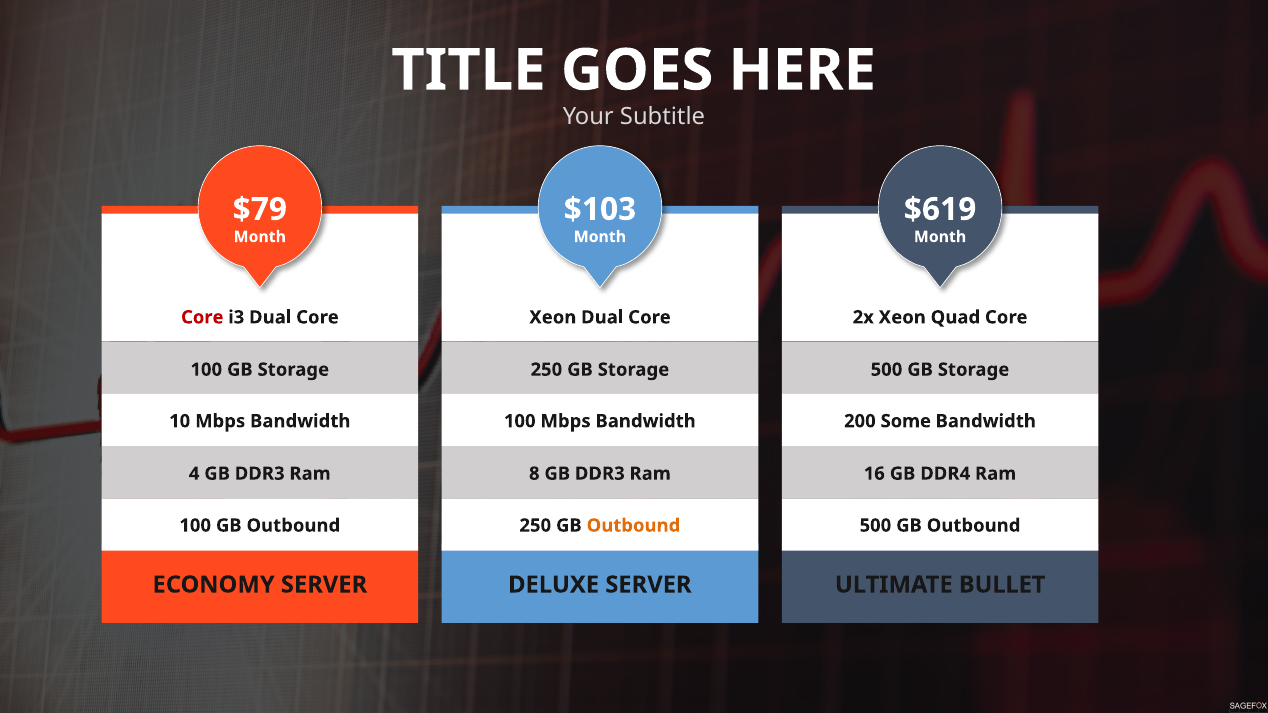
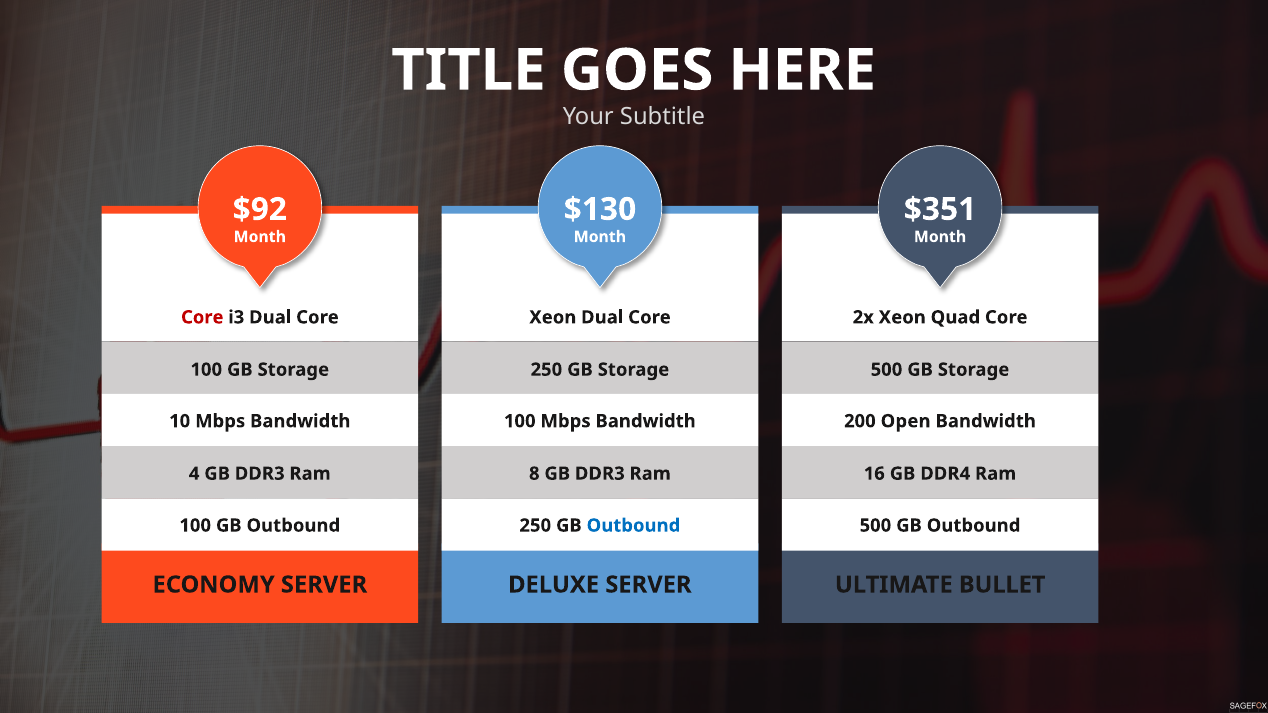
$79: $79 -> $92
$103: $103 -> $130
$619: $619 -> $351
Some: Some -> Open
Outbound at (633, 526) colour: orange -> blue
